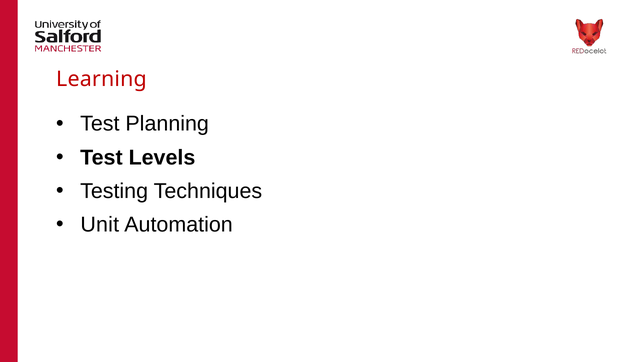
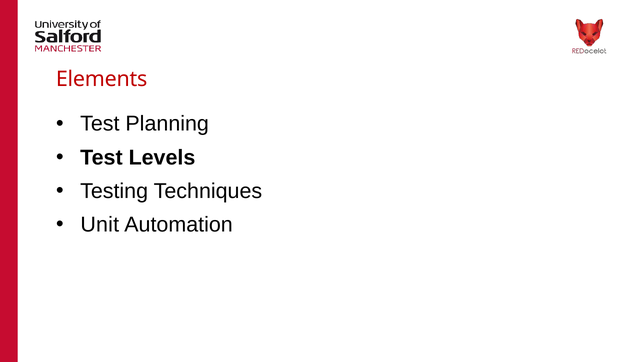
Learning: Learning -> Elements
